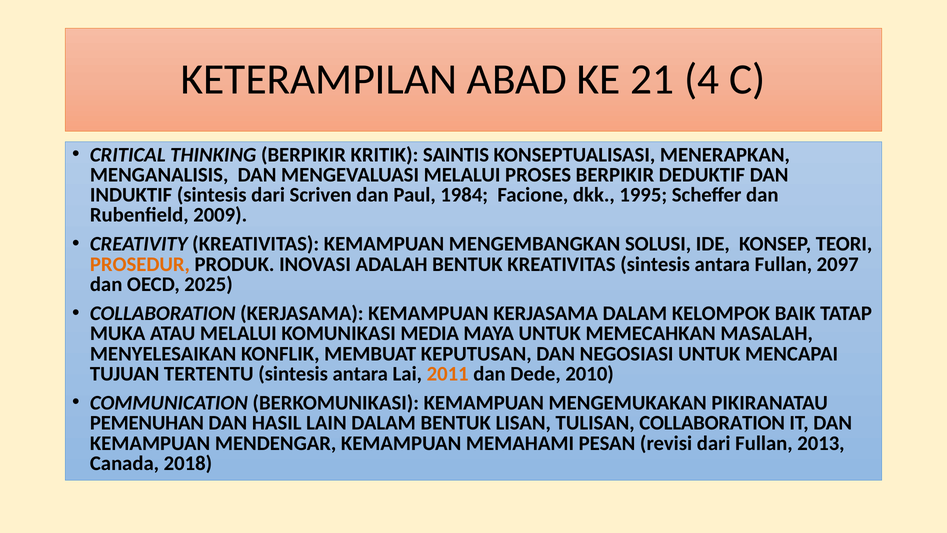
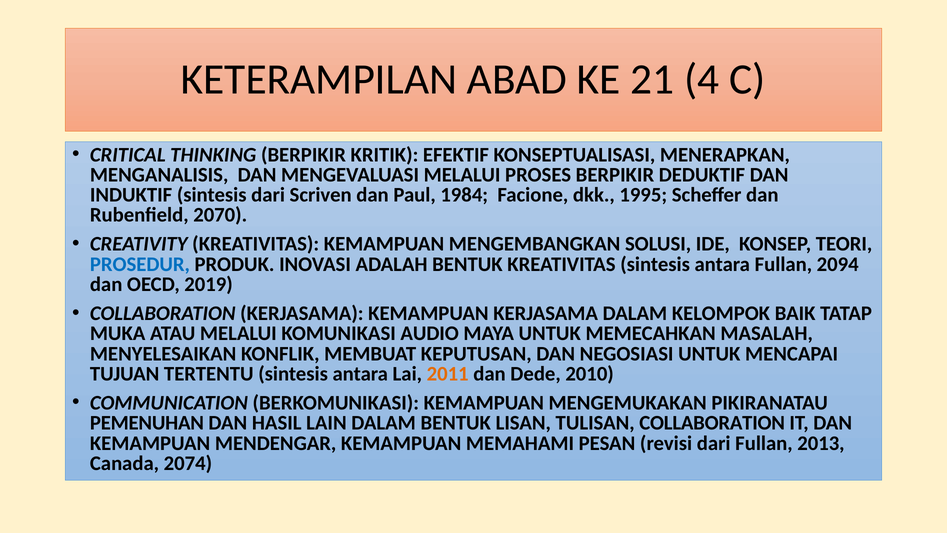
SAINTIS: SAINTIS -> EFEKTIF
2009: 2009 -> 2070
PROSEDUR colour: orange -> blue
2097: 2097 -> 2094
2025: 2025 -> 2019
MEDIA: MEDIA -> AUDIO
2018: 2018 -> 2074
